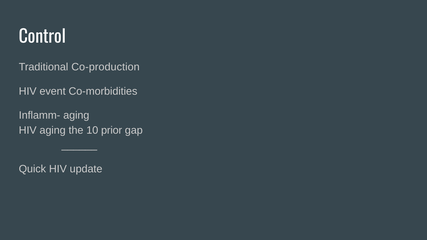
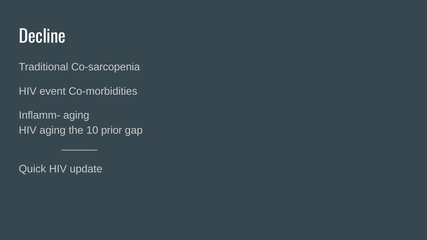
Control: Control -> Decline
Co-production: Co-production -> Co-sarcopenia
